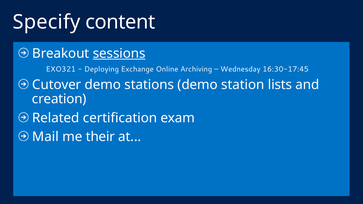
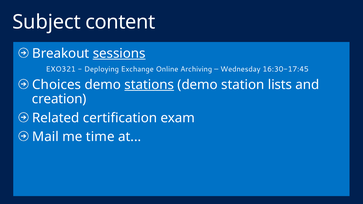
Specify: Specify -> Subject
Cutover: Cutover -> Choices
stations underline: none -> present
their: their -> time
